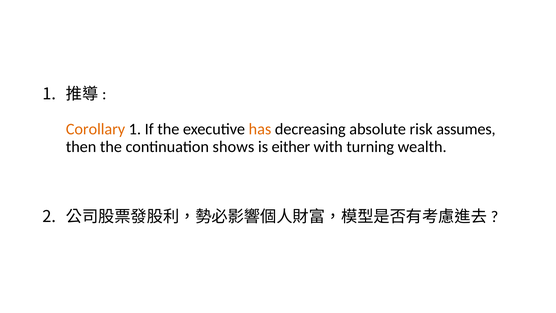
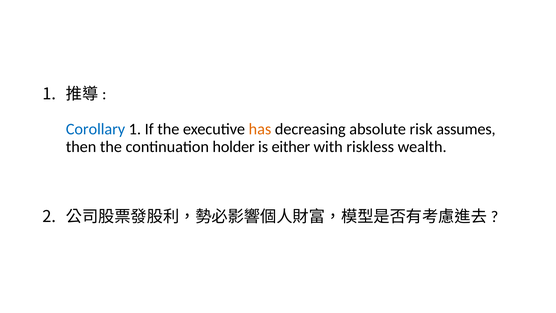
Corollary colour: orange -> blue
shows: shows -> holder
turning: turning -> riskless
